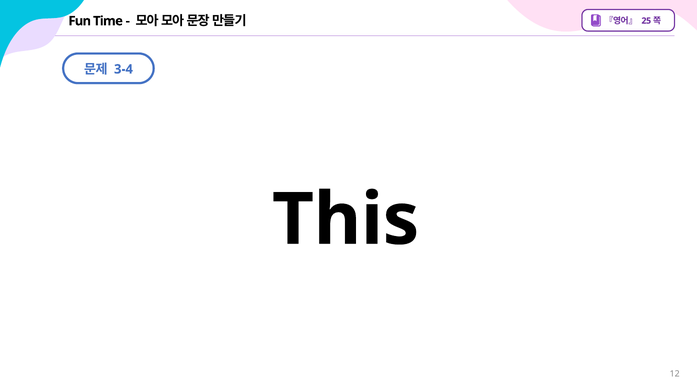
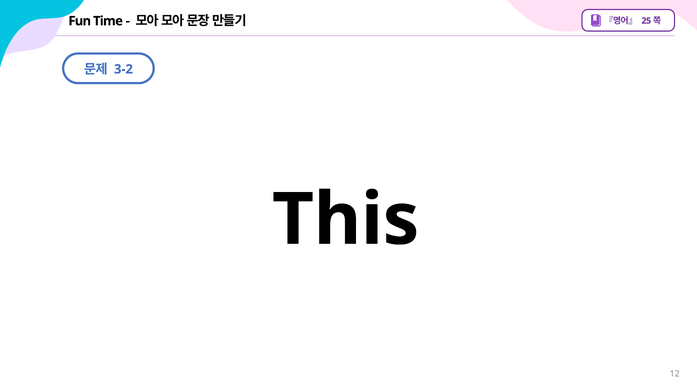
3-4: 3-4 -> 3-2
